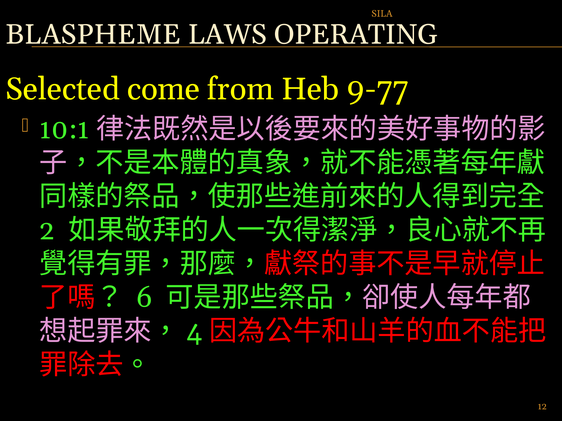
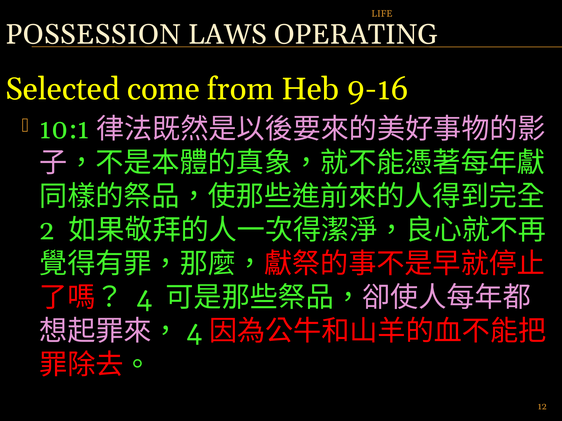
SILA: SILA -> LIFE
BLASPHEME: BLASPHEME -> POSSESSION
9-77: 9-77 -> 9-16
6 at (144, 298): 6 -> 4
